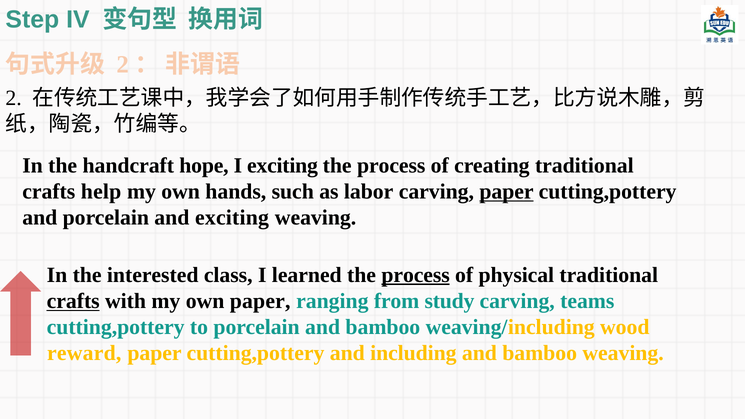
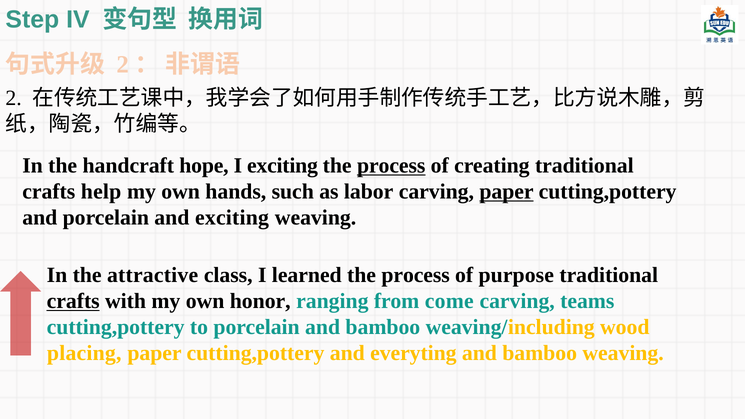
process at (391, 166) underline: none -> present
interested: interested -> attractive
process at (416, 275) underline: present -> none
physical: physical -> purpose
own paper: paper -> honor
study: study -> come
reward: reward -> placing
including: including -> everyting
